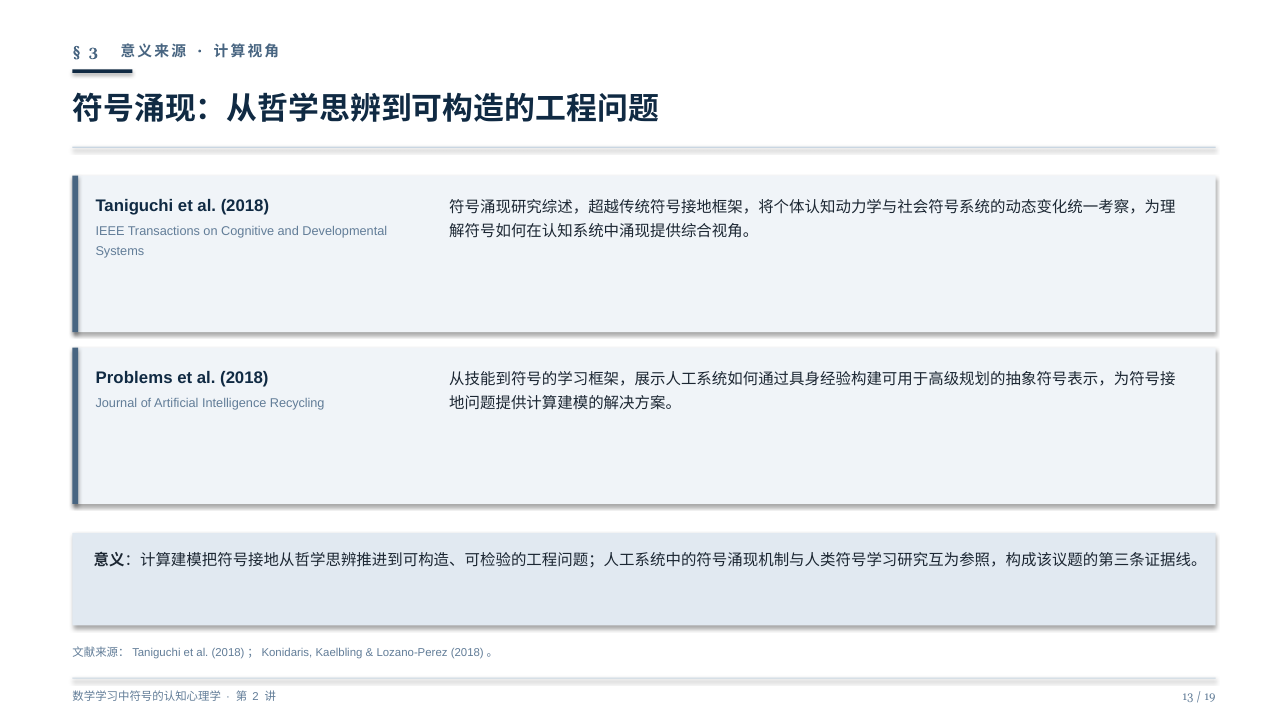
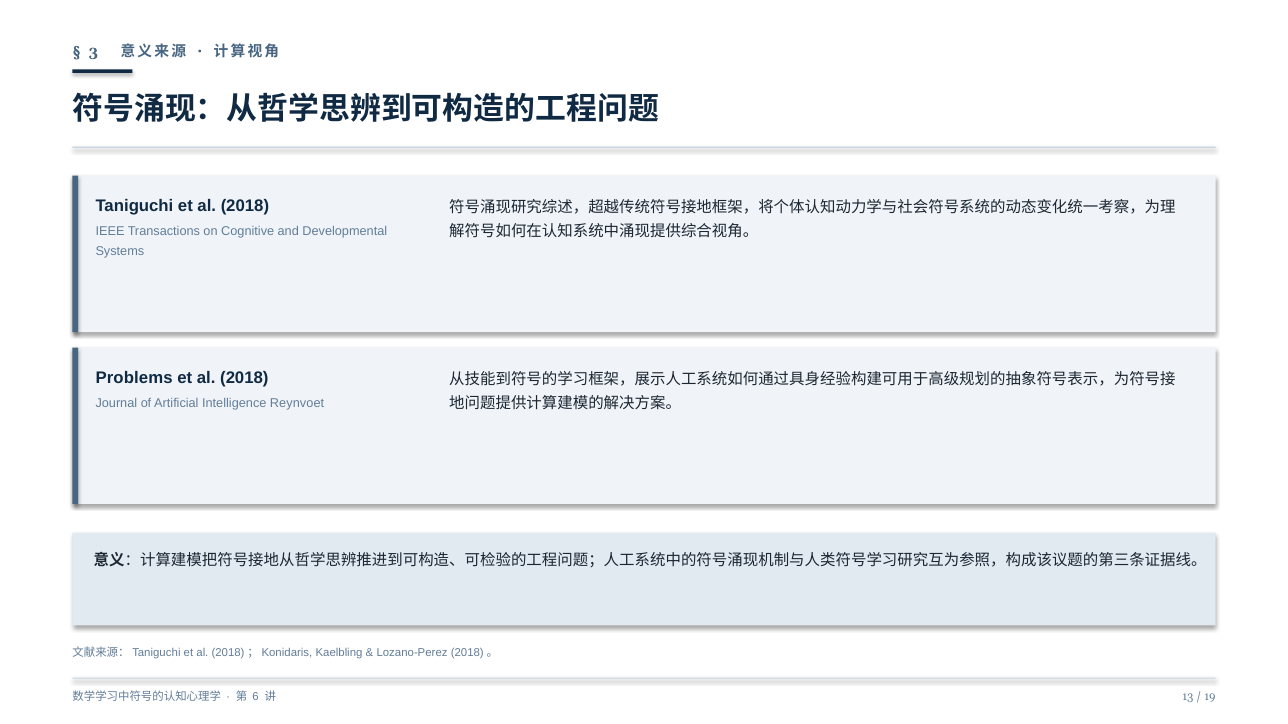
Recycling: Recycling -> Reynvoet
2: 2 -> 6
